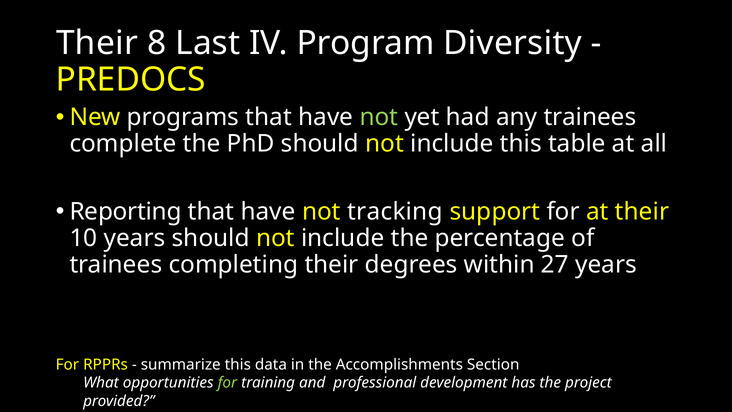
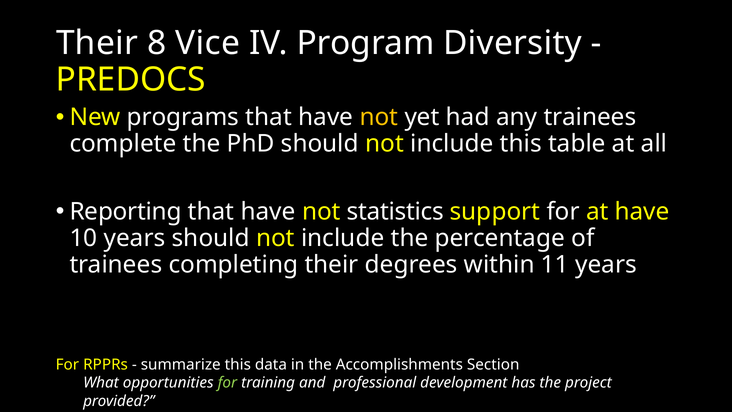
Last: Last -> Vice
not at (379, 117) colour: light green -> yellow
tracking: tracking -> statistics
at their: their -> have
27: 27 -> 11
